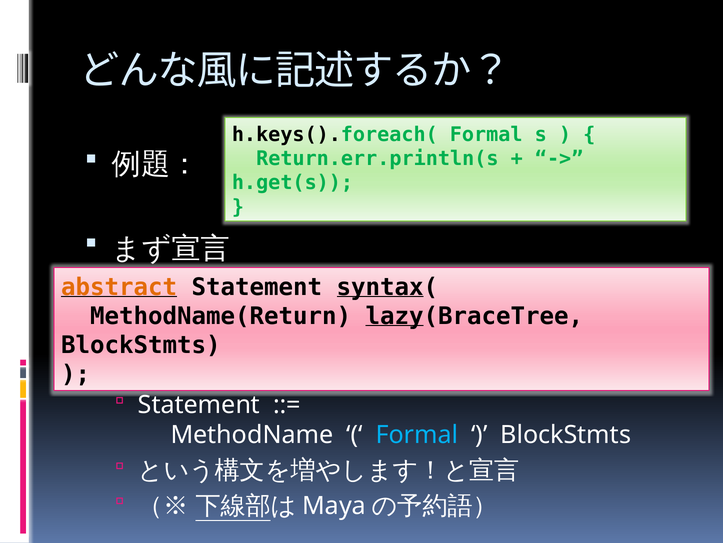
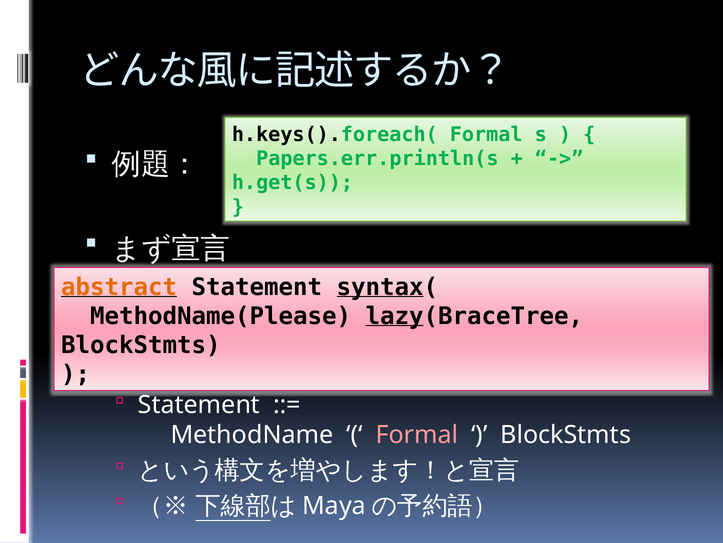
Return.err.println(s: Return.err.println(s -> Papers.err.println(s
MethodName(Return: MethodName(Return -> MethodName(Please
Formal at (417, 435) colour: light blue -> pink
